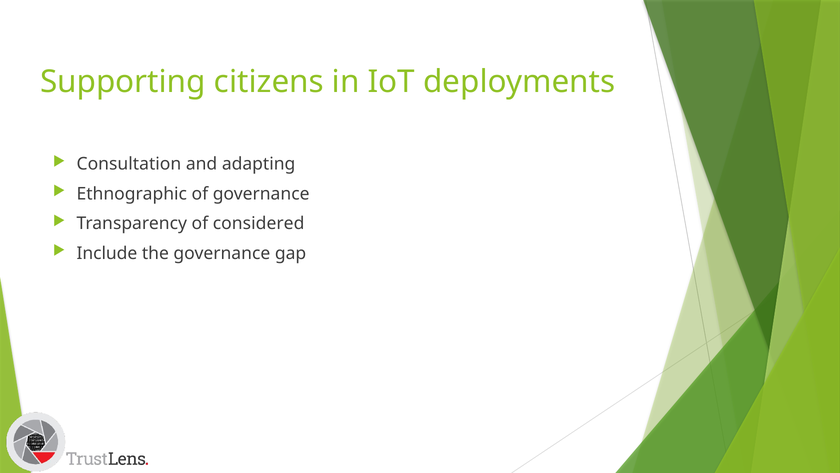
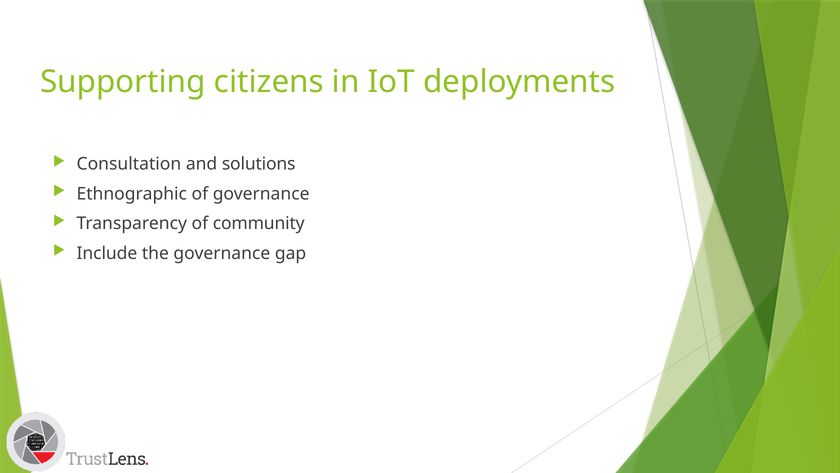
adapting: adapting -> solutions
considered: considered -> community
